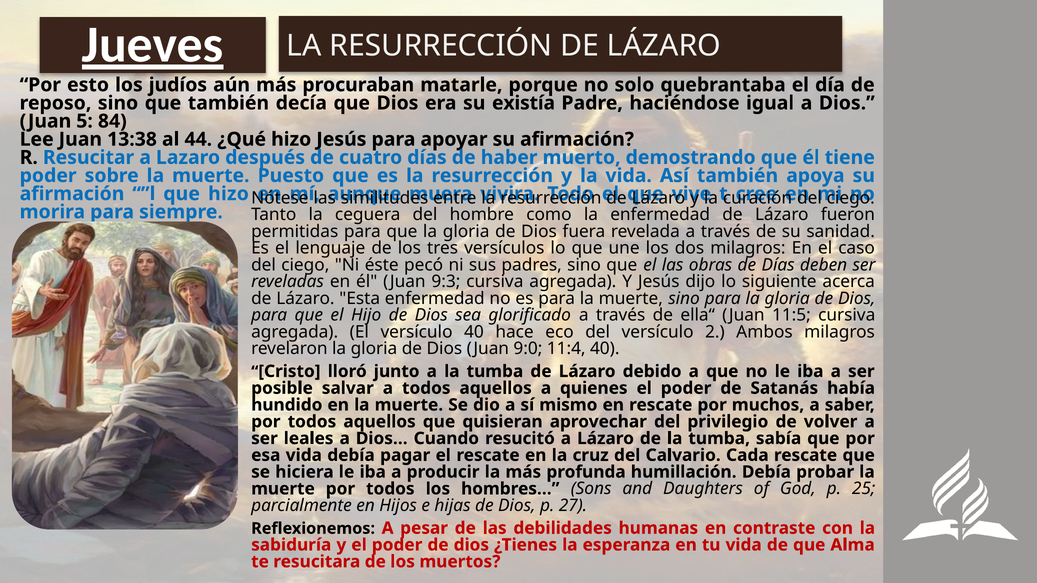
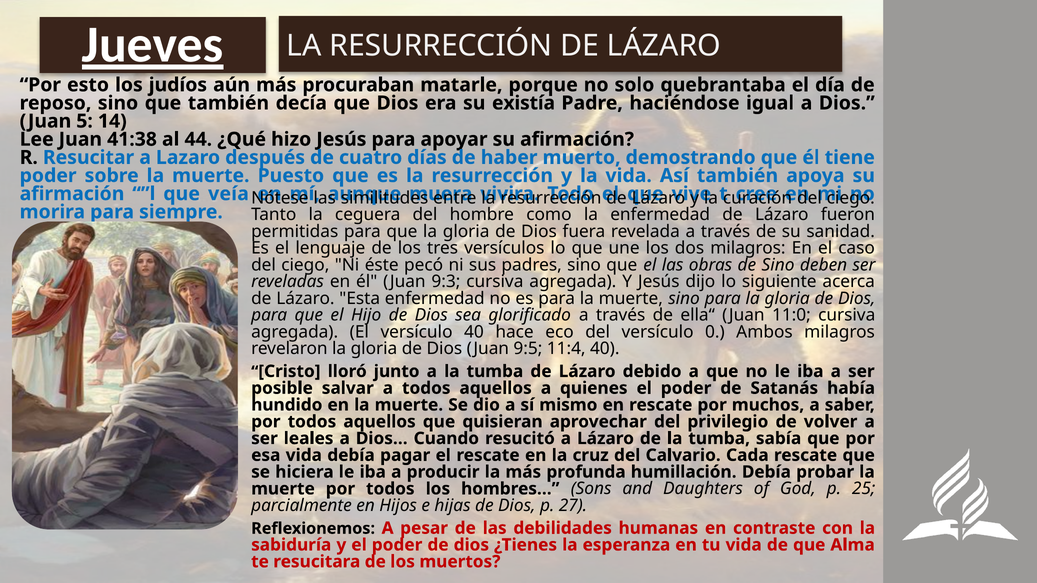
84: 84 -> 14
13:38: 13:38 -> 41:38
que hizo: hizo -> veía
de Días: Días -> Sino
11:5: 11:5 -> 11:0
2: 2 -> 0
9:0: 9:0 -> 9:5
